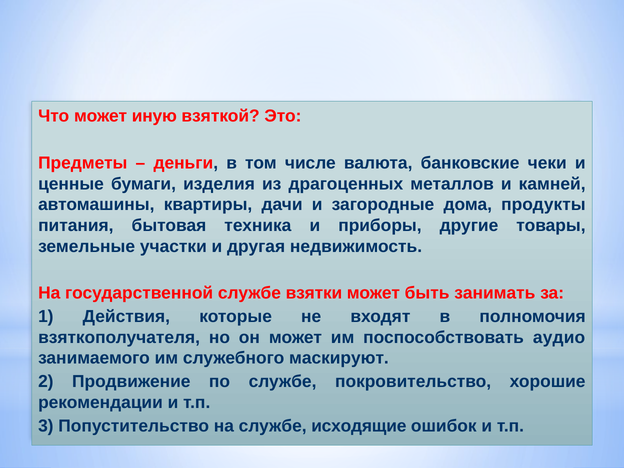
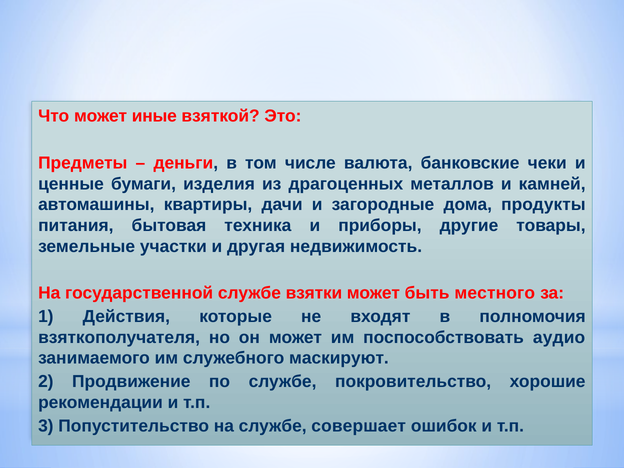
иную: иную -> иные
занимать: занимать -> местного
исходящие: исходящие -> совершает
